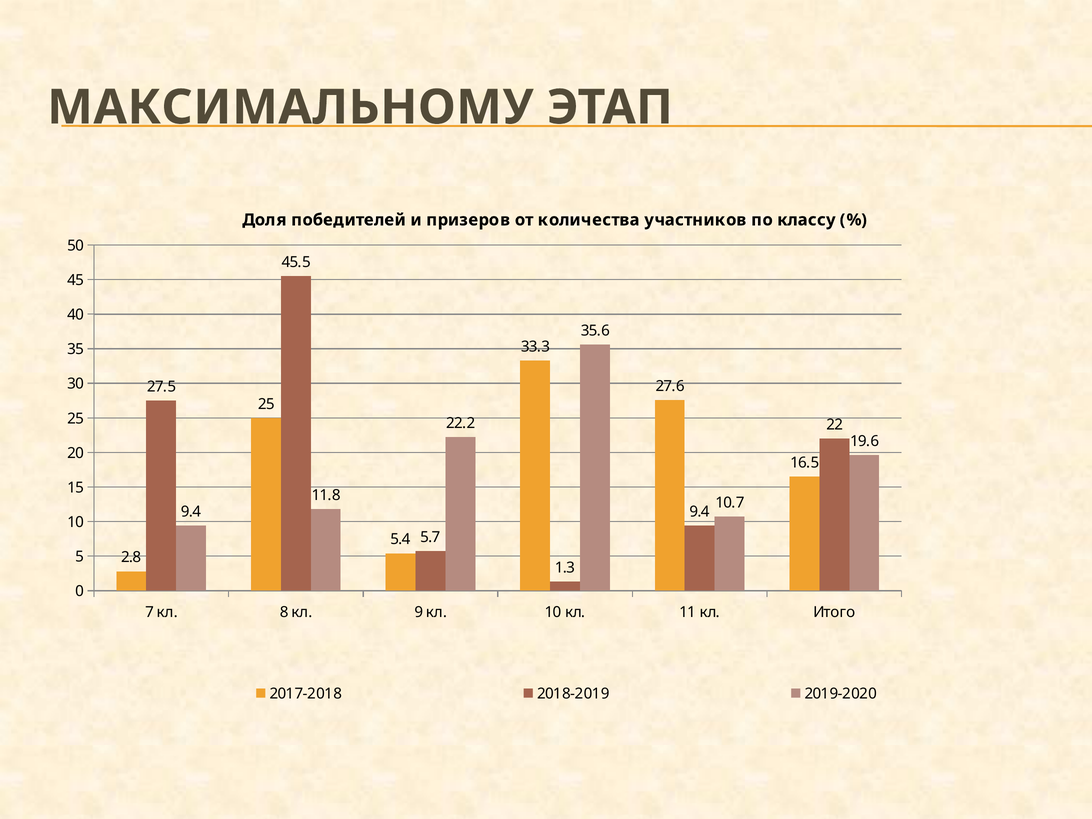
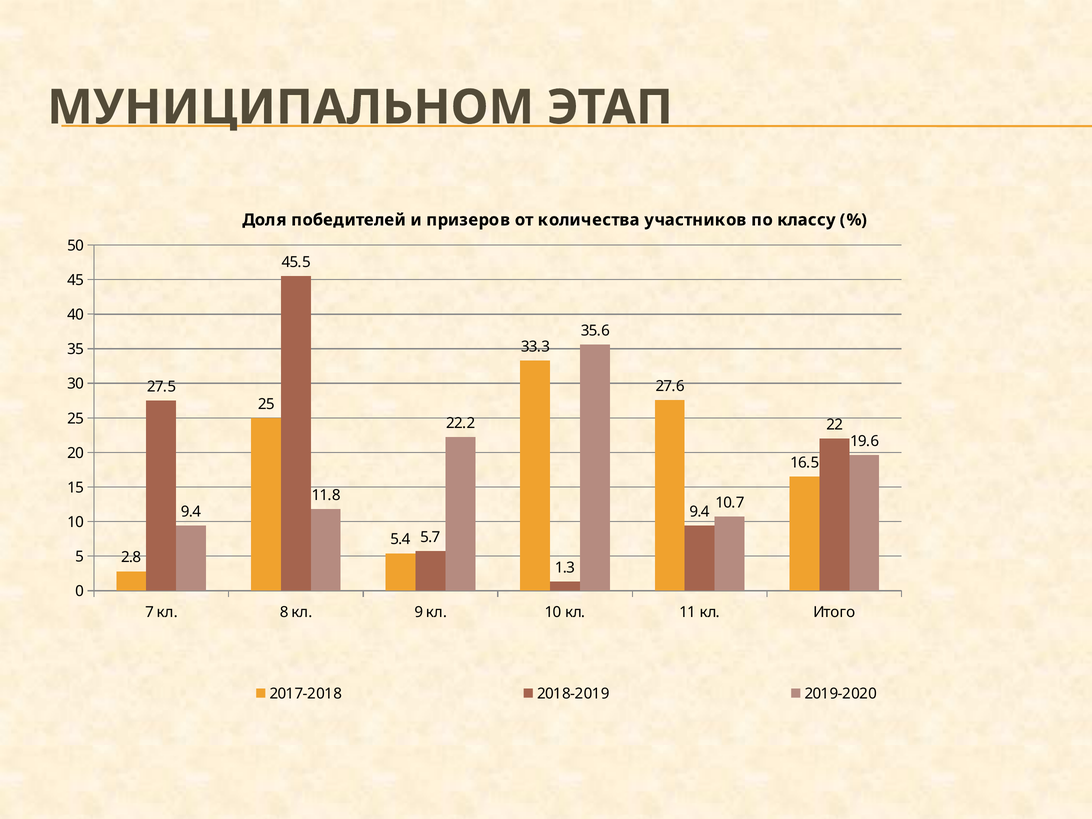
МАКСИМАЛЬНОМУ: МАКСИМАЛЬНОМУ -> МУНИЦИПАЛЬНОМ
